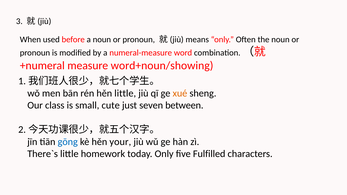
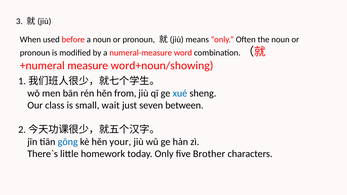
hěn little: little -> from
xué colour: orange -> blue
cute: cute -> wait
Fulfilled: Fulfilled -> Brother
